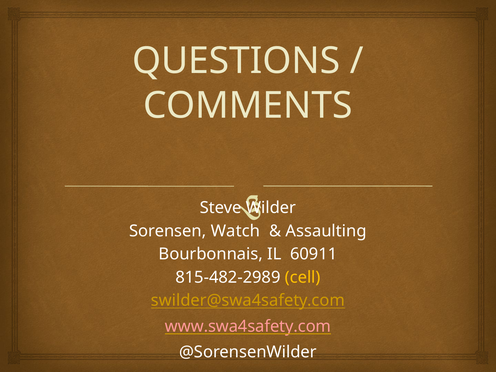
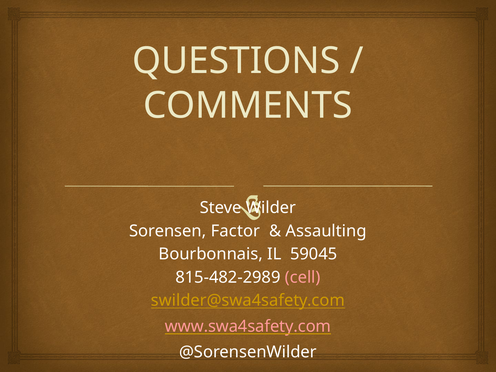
Watch: Watch -> Factor
60911: 60911 -> 59045
cell colour: yellow -> pink
